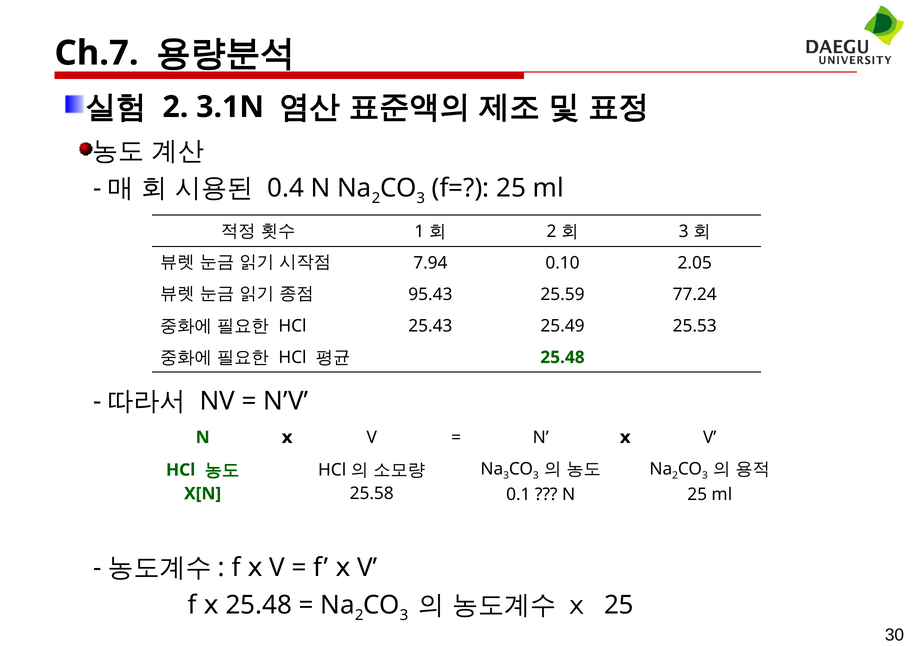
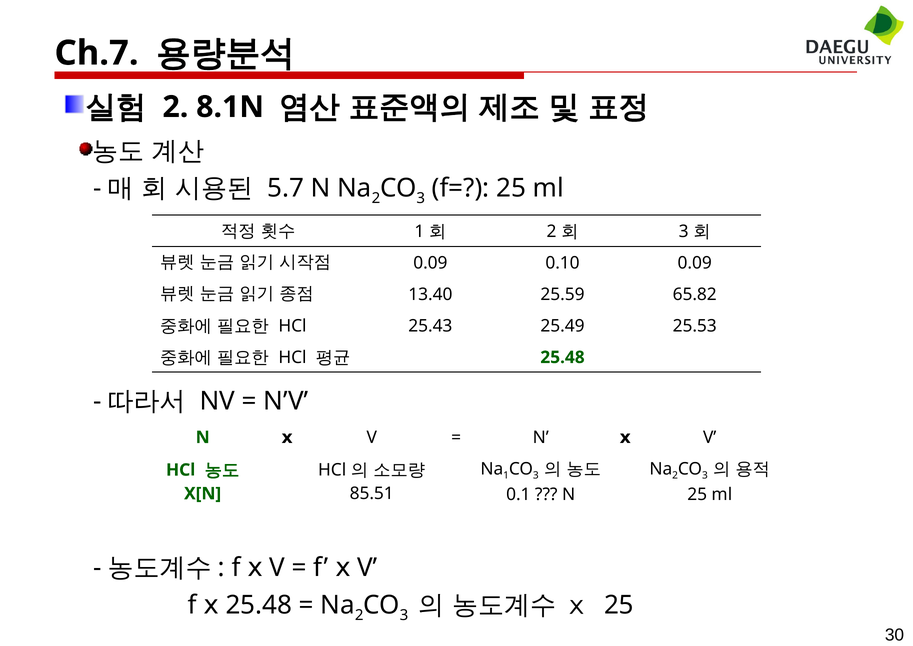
3.1N: 3.1N -> 8.1N
0.4: 0.4 -> 5.7
7.94 at (430, 263): 7.94 -> 0.09
0.10 2.05: 2.05 -> 0.09
95.43: 95.43 -> 13.40
77.24: 77.24 -> 65.82
3 at (506, 475): 3 -> 1
25.58: 25.58 -> 85.51
